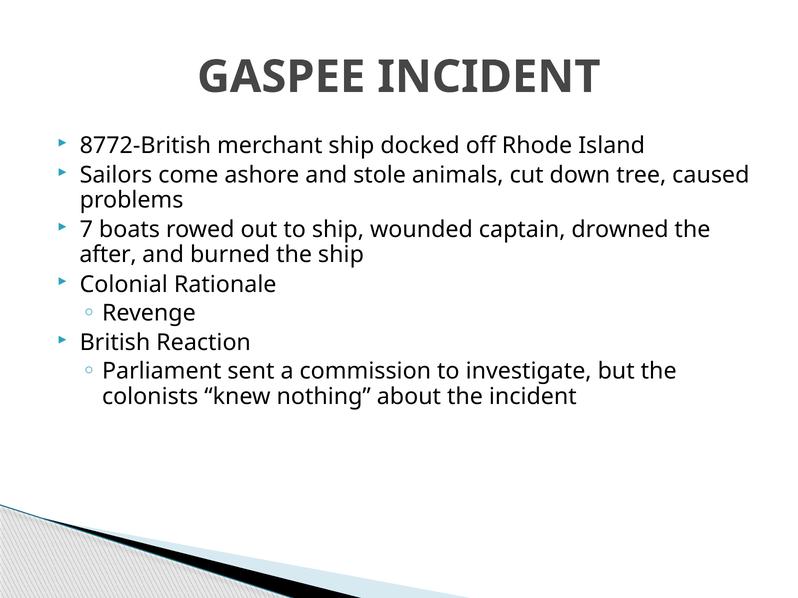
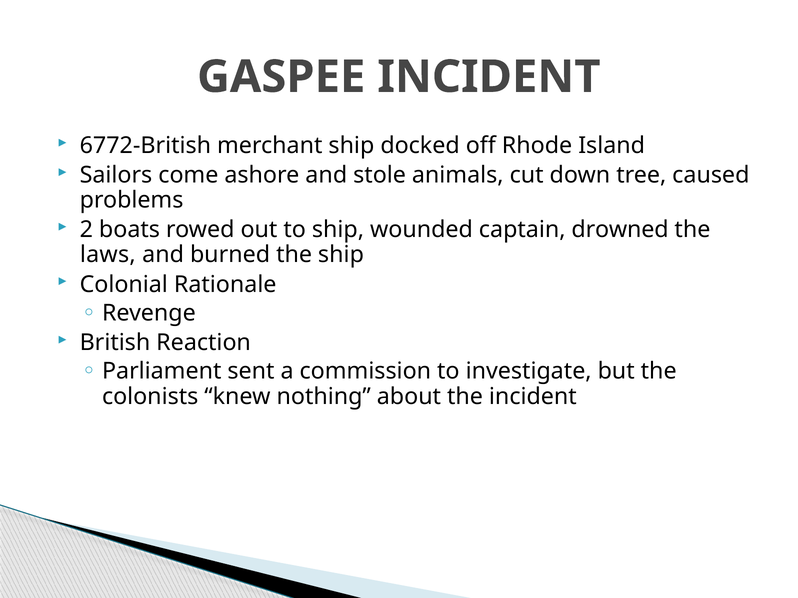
8772-British: 8772-British -> 6772-British
7: 7 -> 2
after: after -> laws
